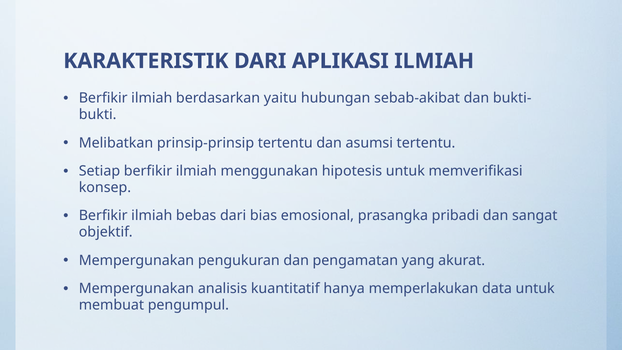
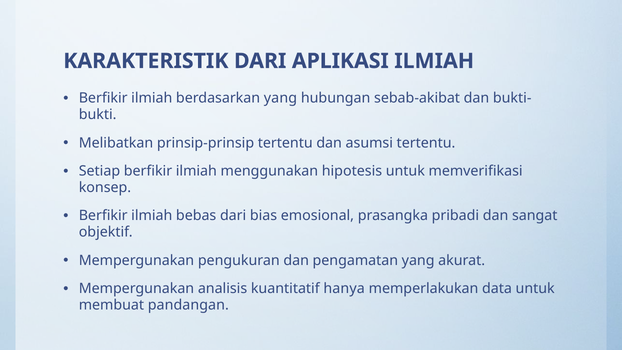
berdasarkan yaitu: yaitu -> yang
pengumpul: pengumpul -> pandangan
